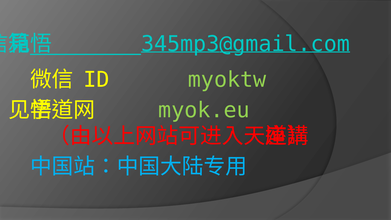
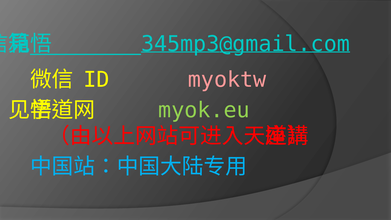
myoktw colour: light green -> pink
